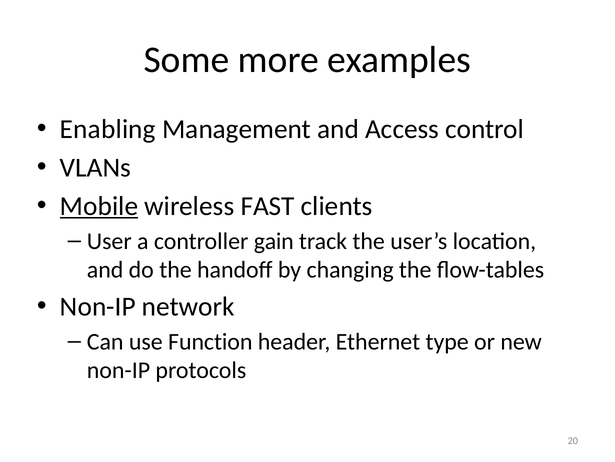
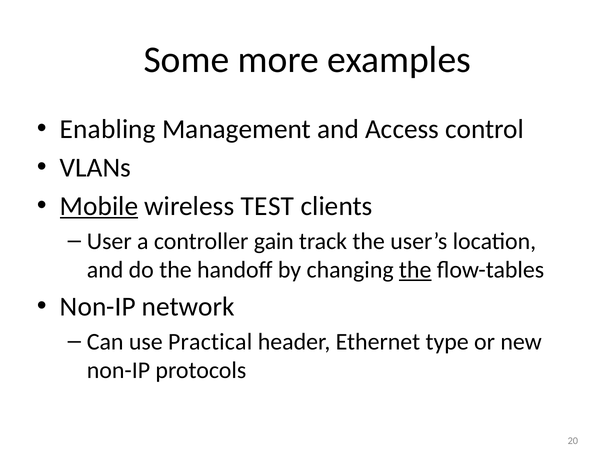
FAST: FAST -> TEST
the at (415, 270) underline: none -> present
Function: Function -> Practical
